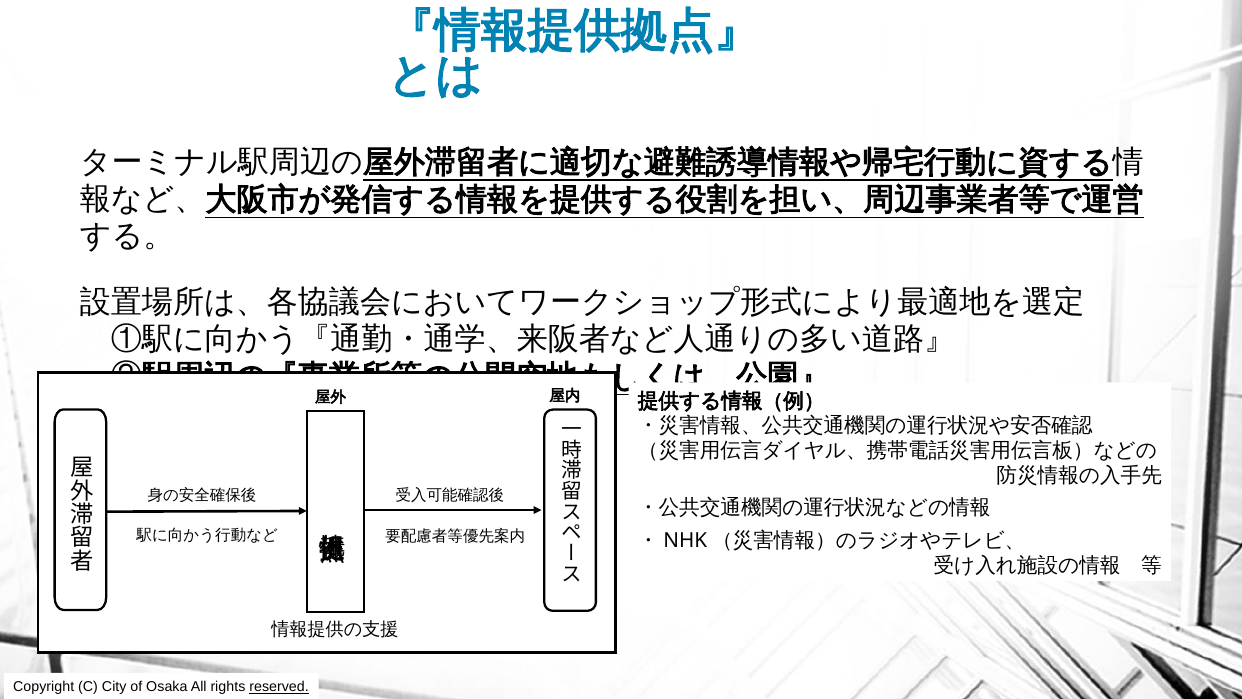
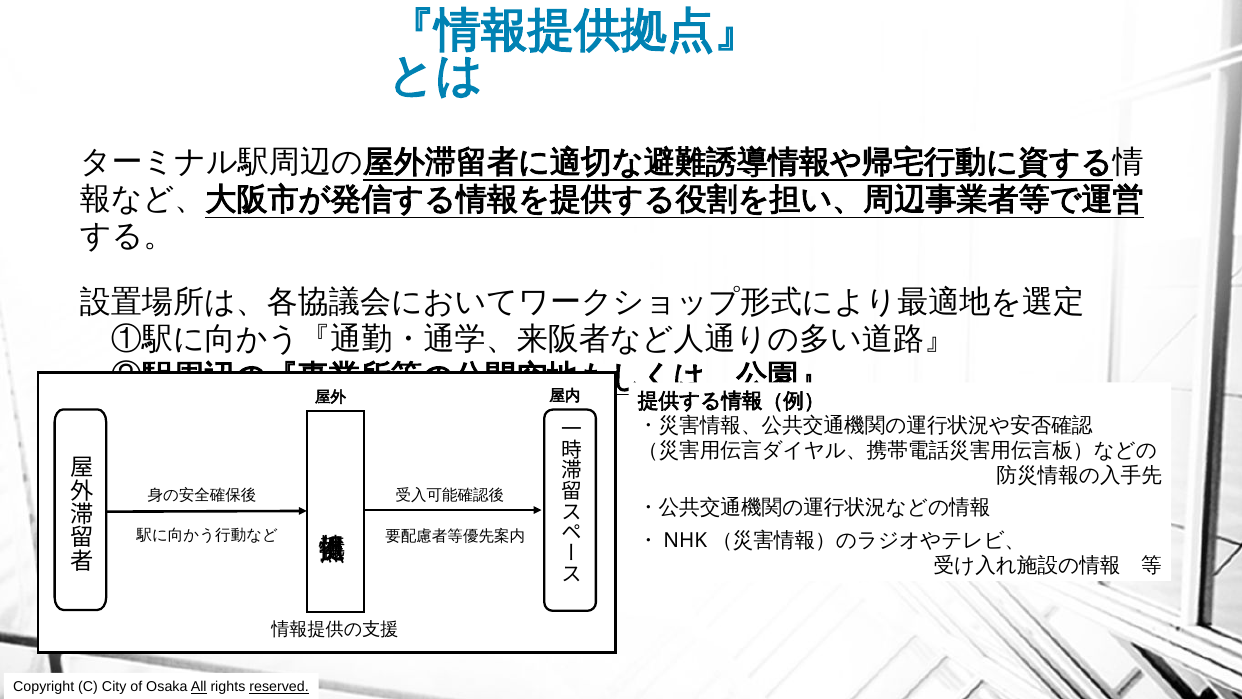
All underline: none -> present
